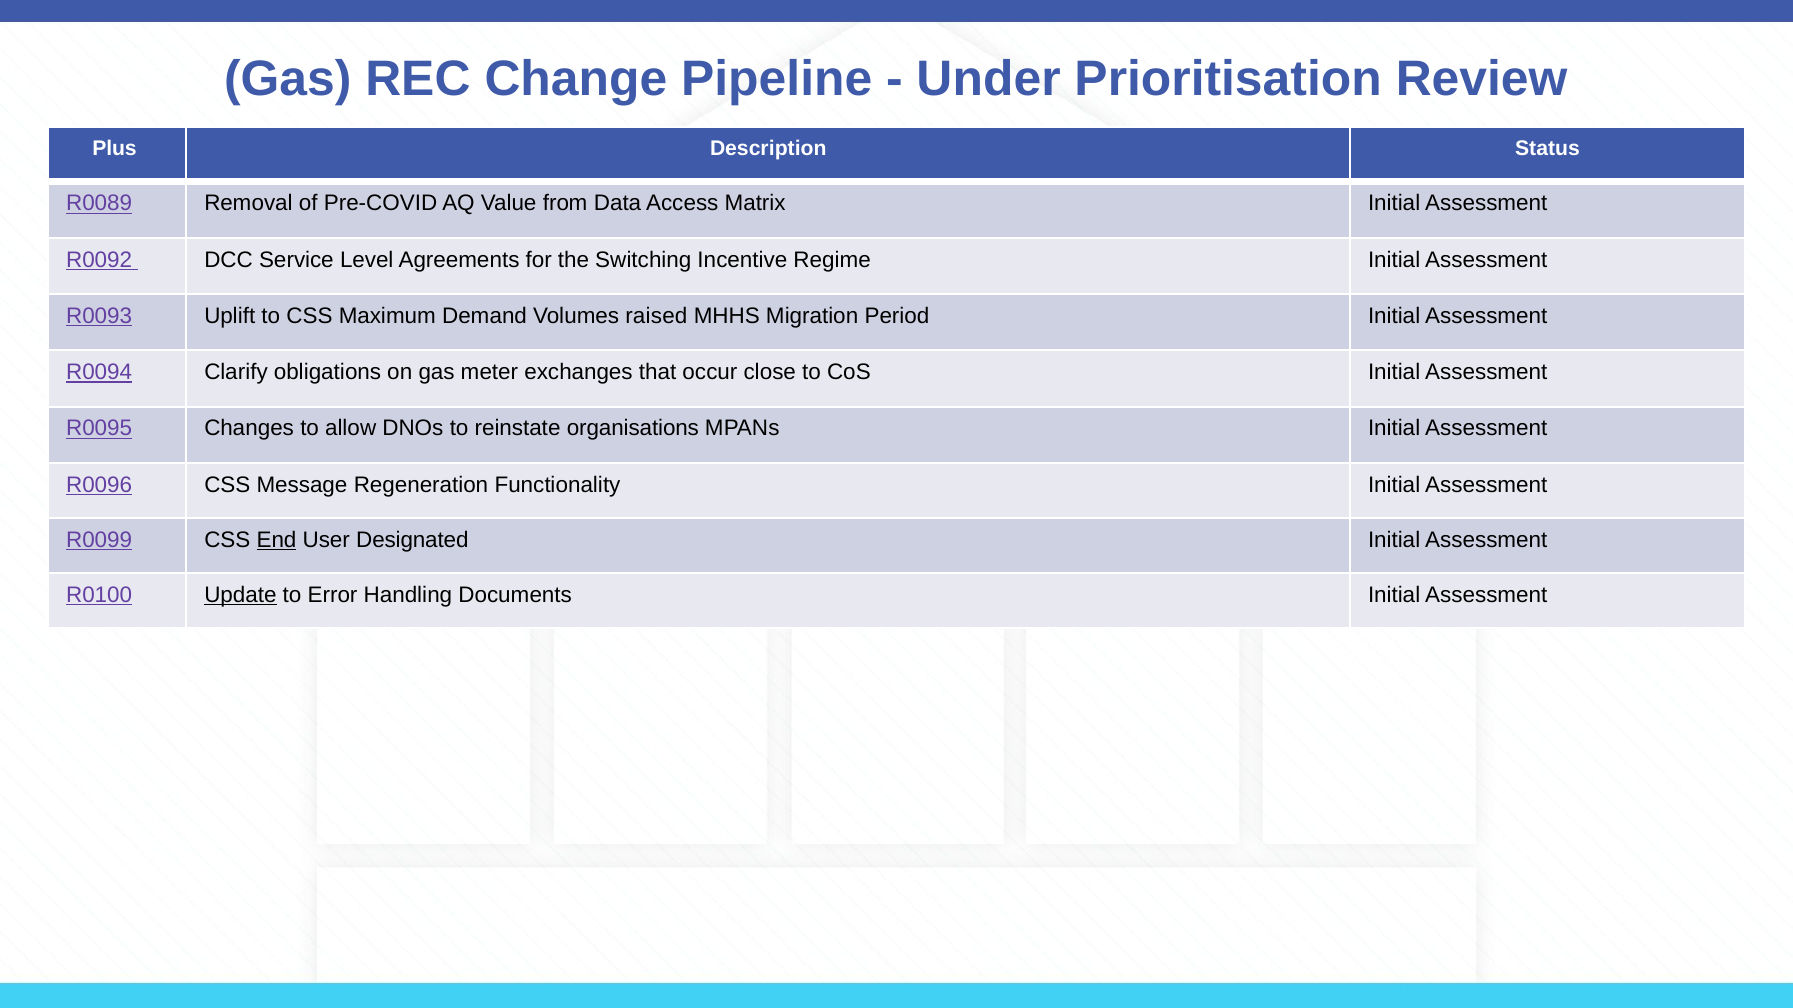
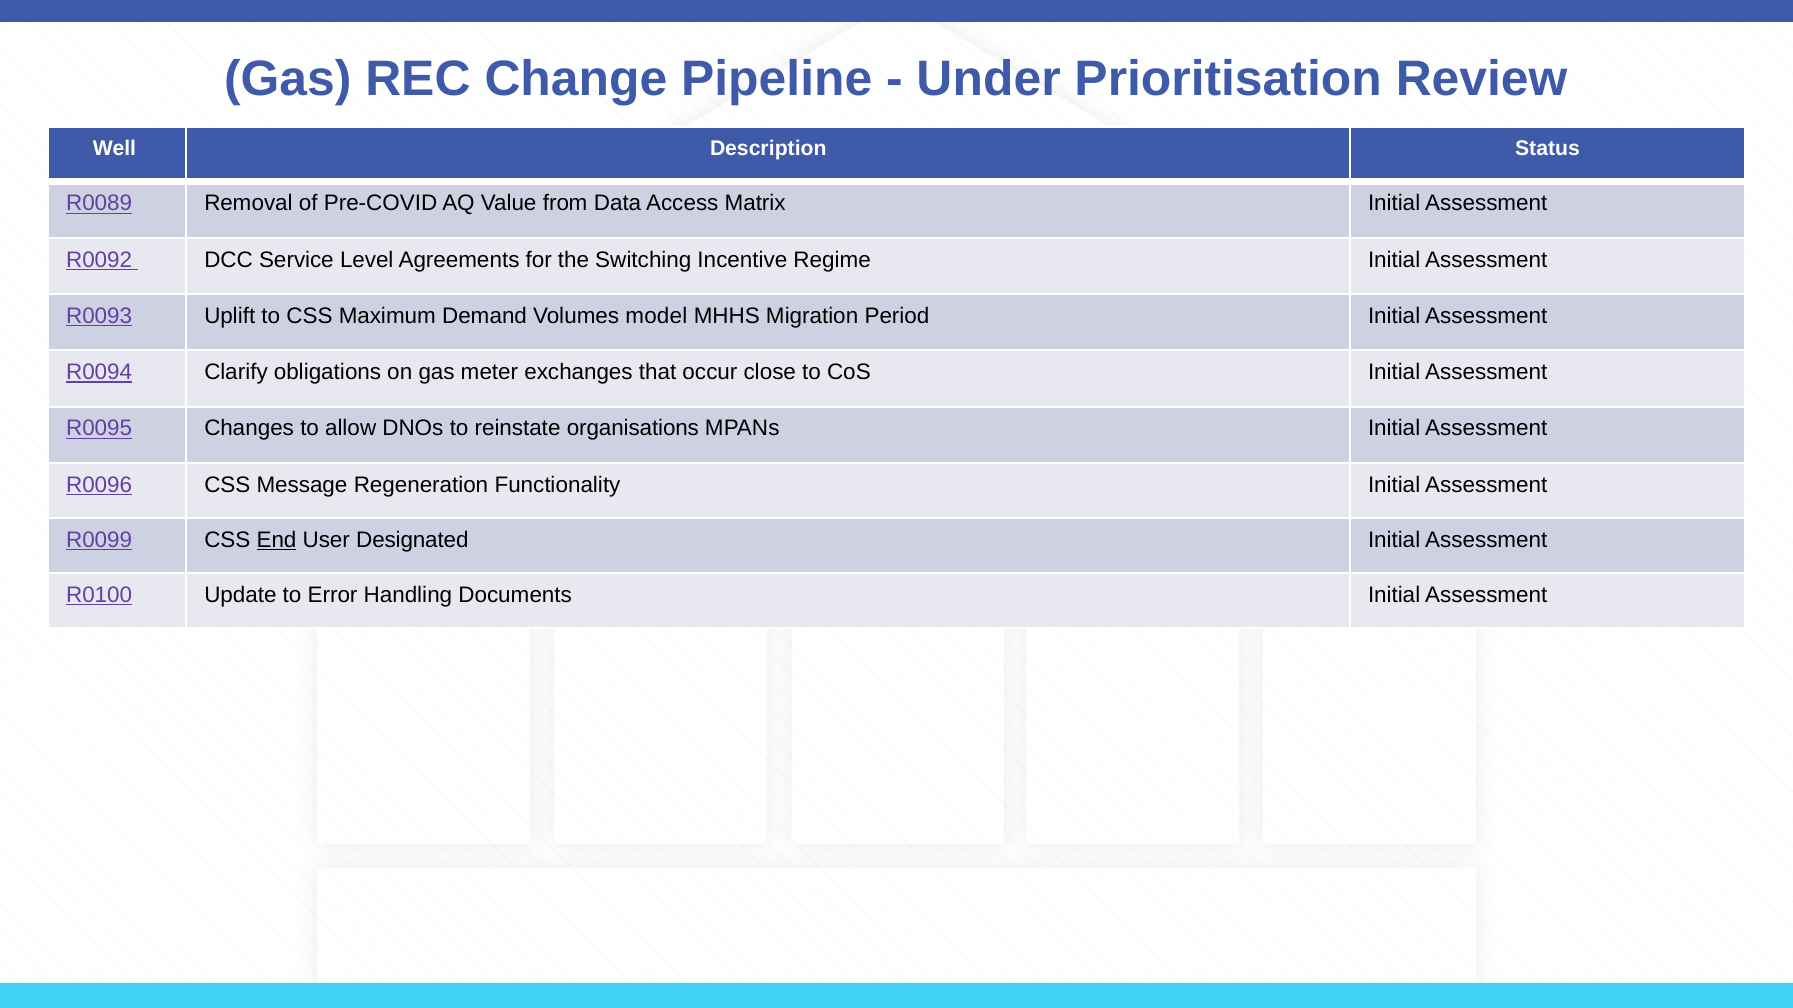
Plus: Plus -> Well
raised: raised -> model
Update underline: present -> none
